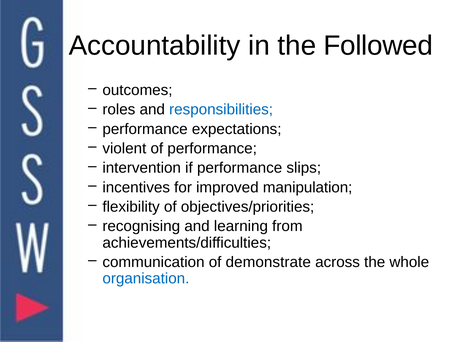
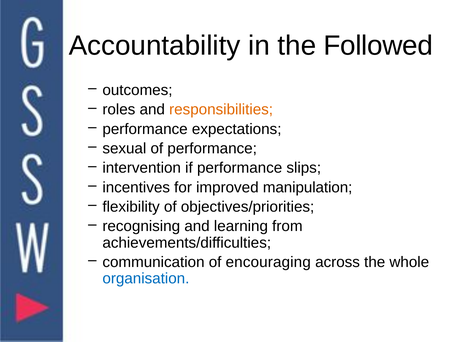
responsibilities colour: blue -> orange
violent: violent -> sexual
demonstrate: demonstrate -> encouraging
